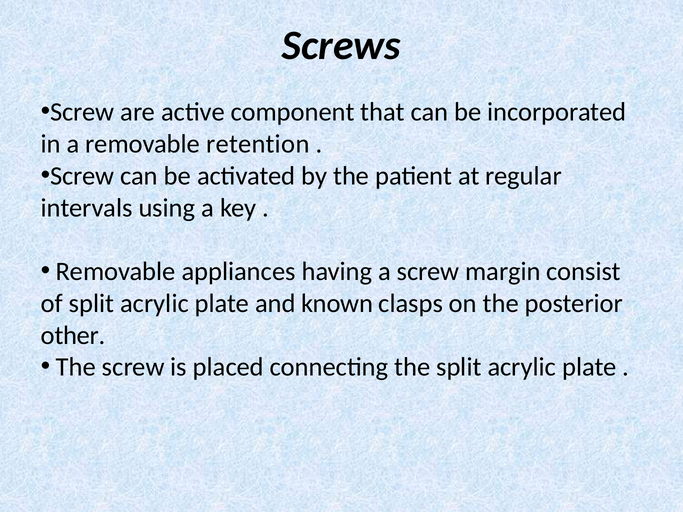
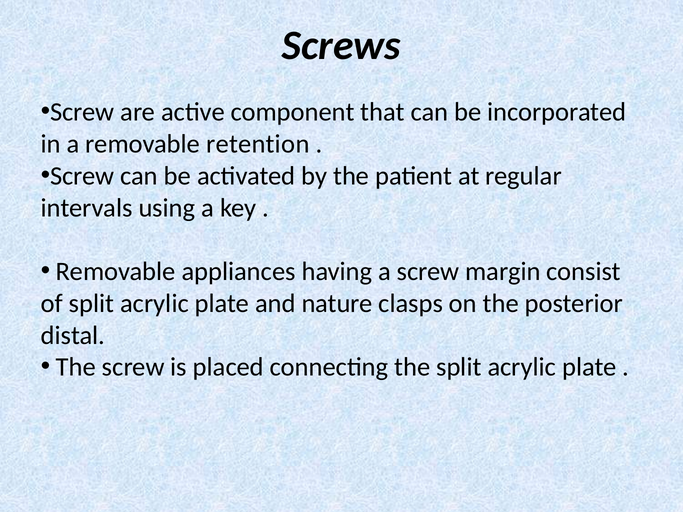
known: known -> nature
other: other -> distal
